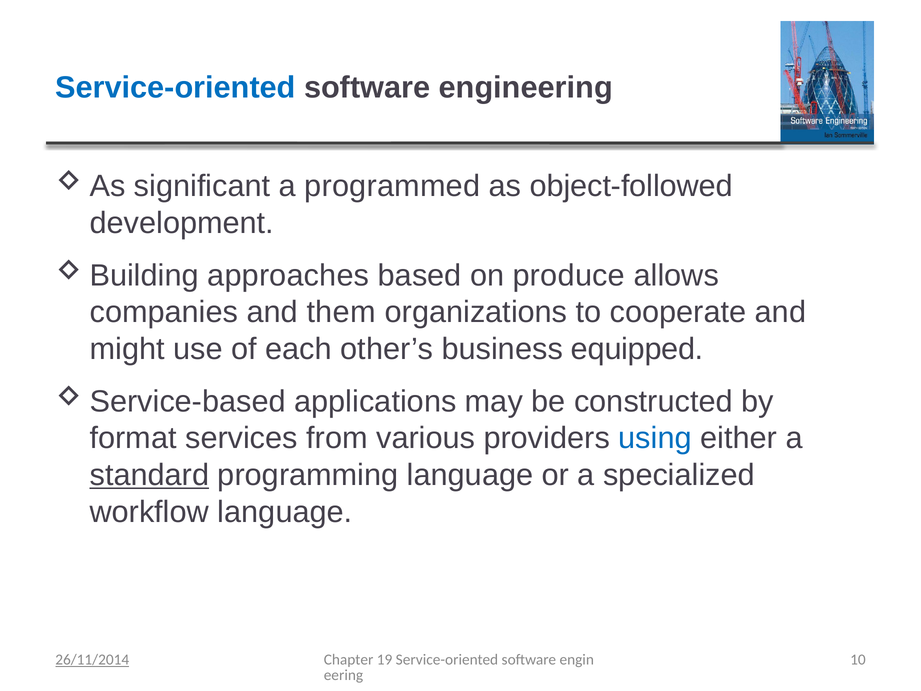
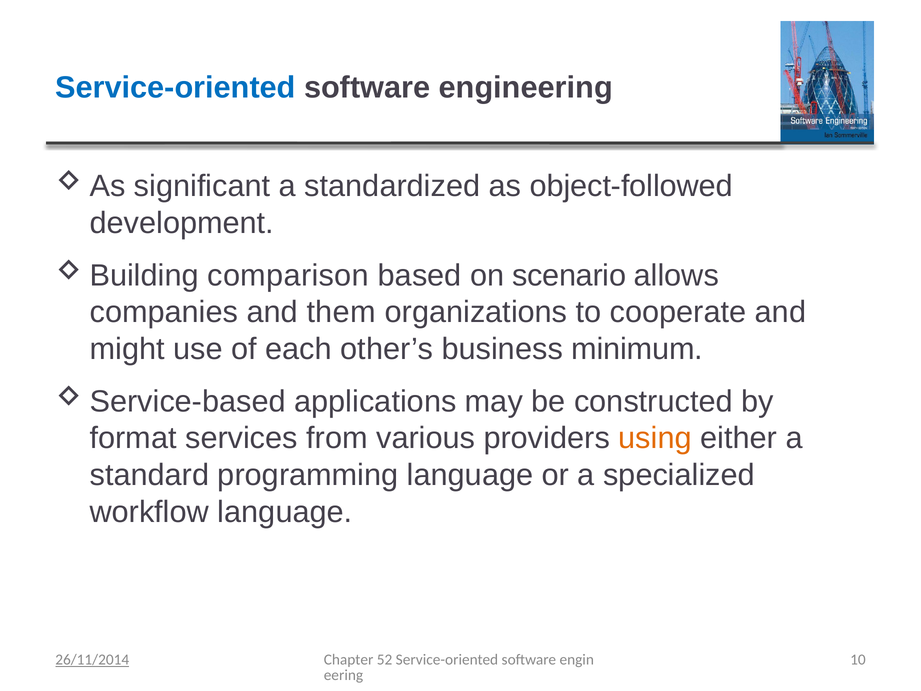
programmed: programmed -> standardized
approaches: approaches -> comparison
produce: produce -> scenario
equipped: equipped -> minimum
using colour: blue -> orange
standard underline: present -> none
19: 19 -> 52
